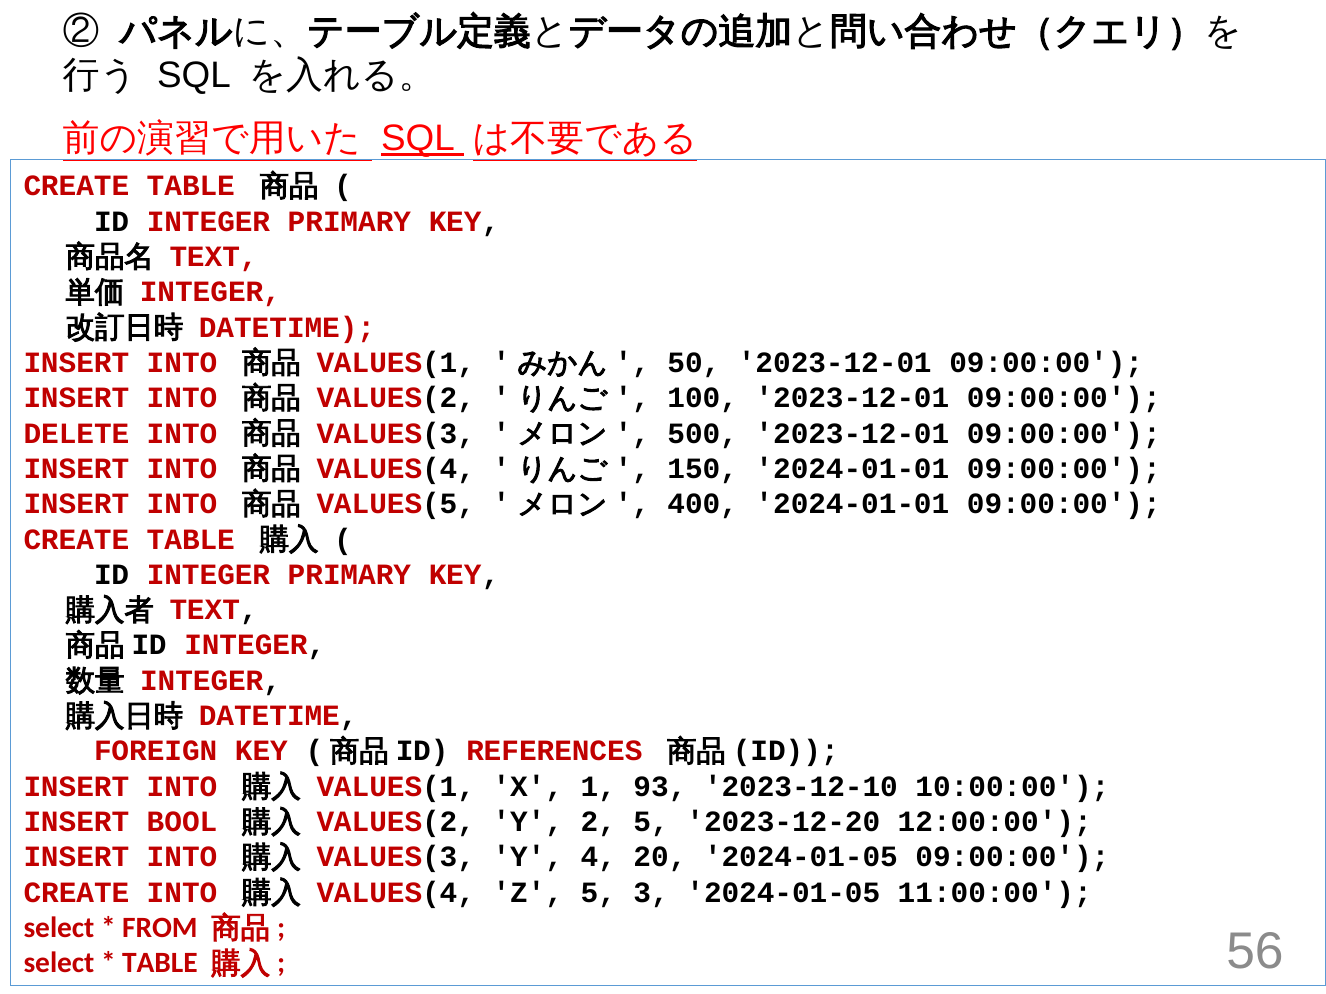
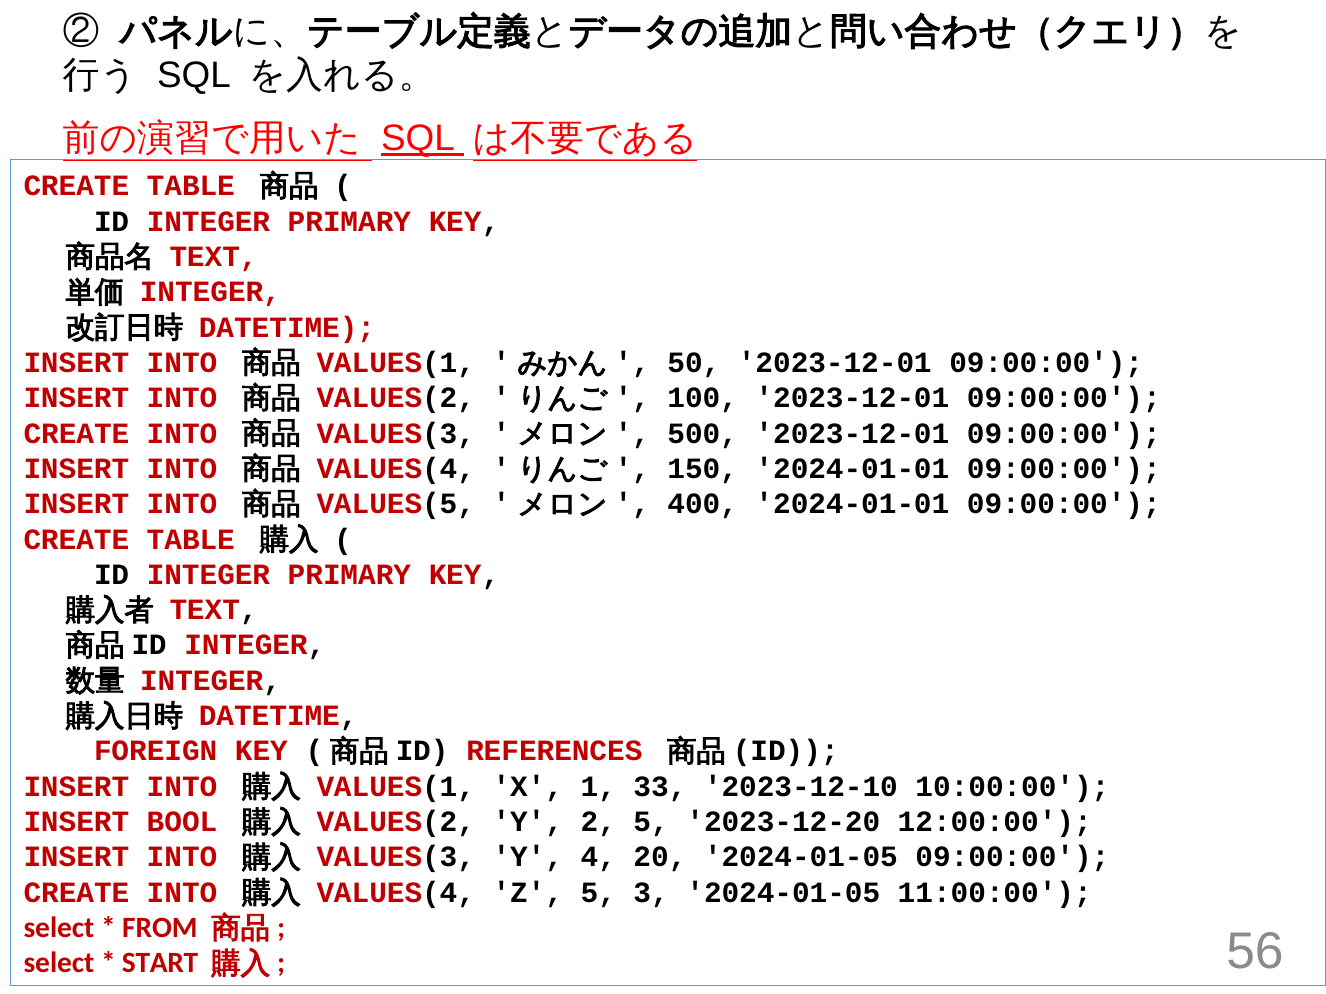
DELETE at (76, 434): DELETE -> CREATE
93: 93 -> 33
TABLE at (160, 964): TABLE -> START
